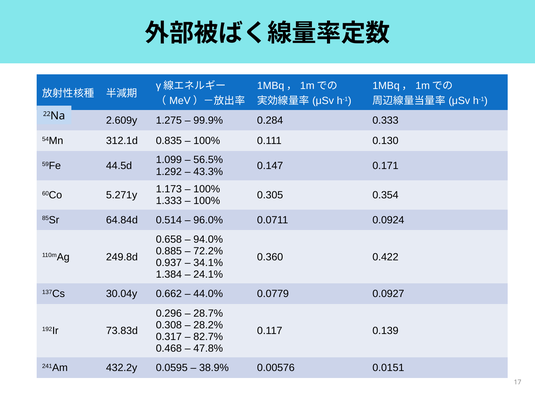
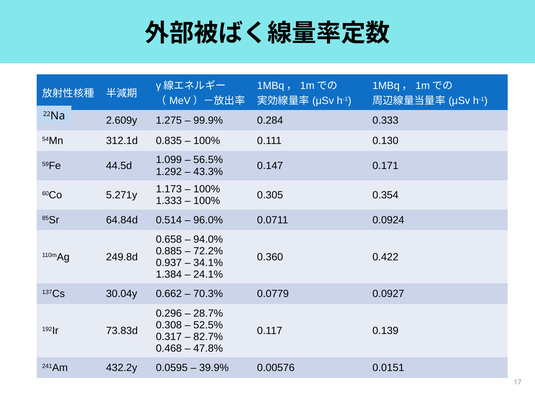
44.0%: 44.0% -> 70.3%
28.2%: 28.2% -> 52.5%
38.9%: 38.9% -> 39.9%
